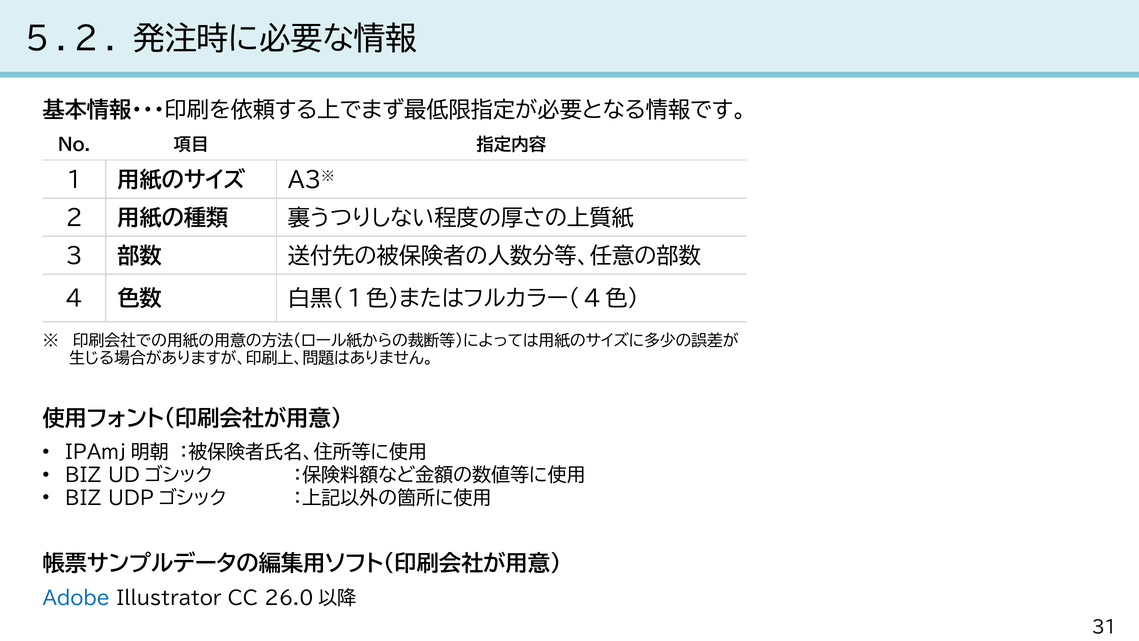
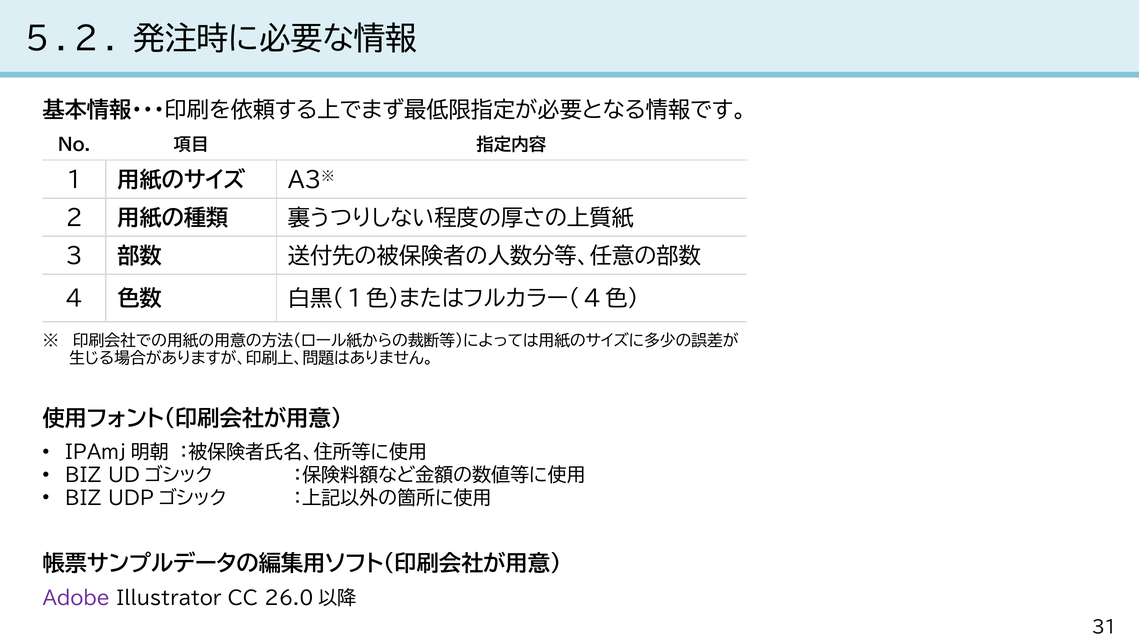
Adobe colour: blue -> purple
